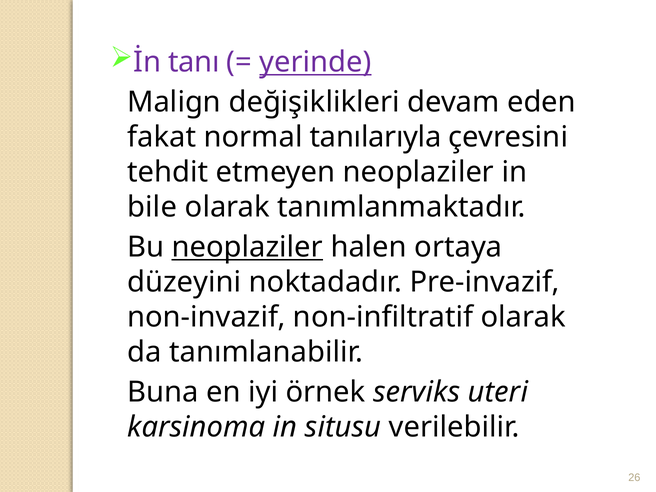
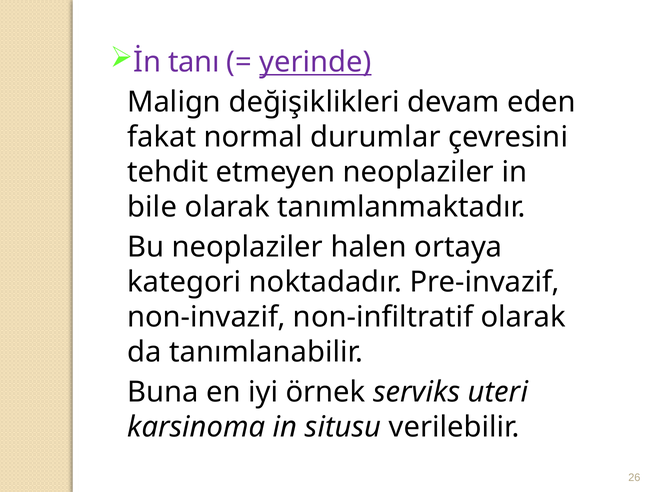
tanılarıyla: tanılarıyla -> durumlar
neoplaziler at (247, 247) underline: present -> none
düzeyini: düzeyini -> kategori
